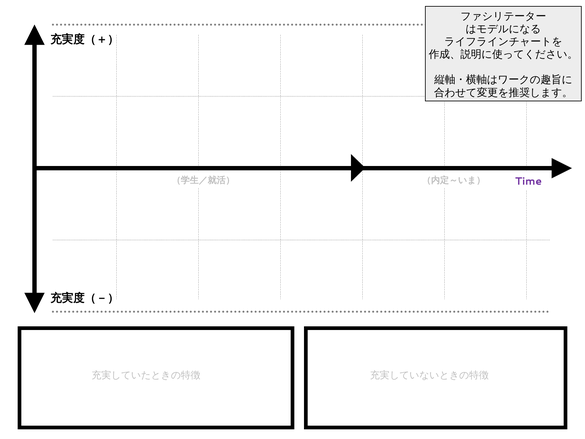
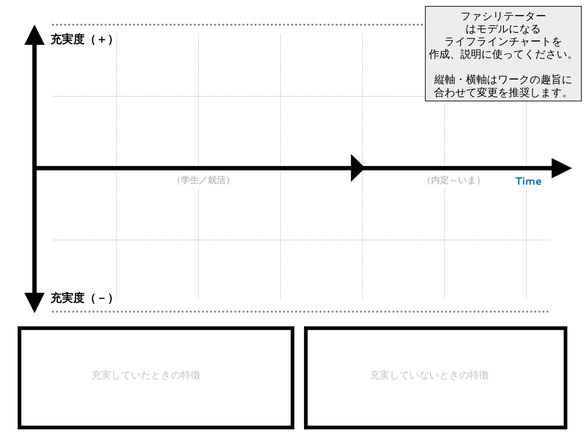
Time colour: purple -> blue
